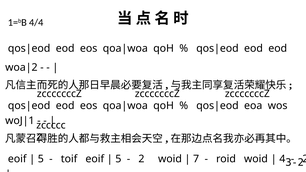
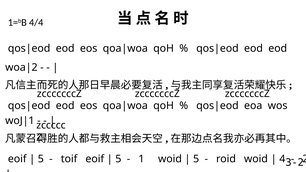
2 at (141, 159): 2 -> 1
7 at (196, 159): 7 -> 5
